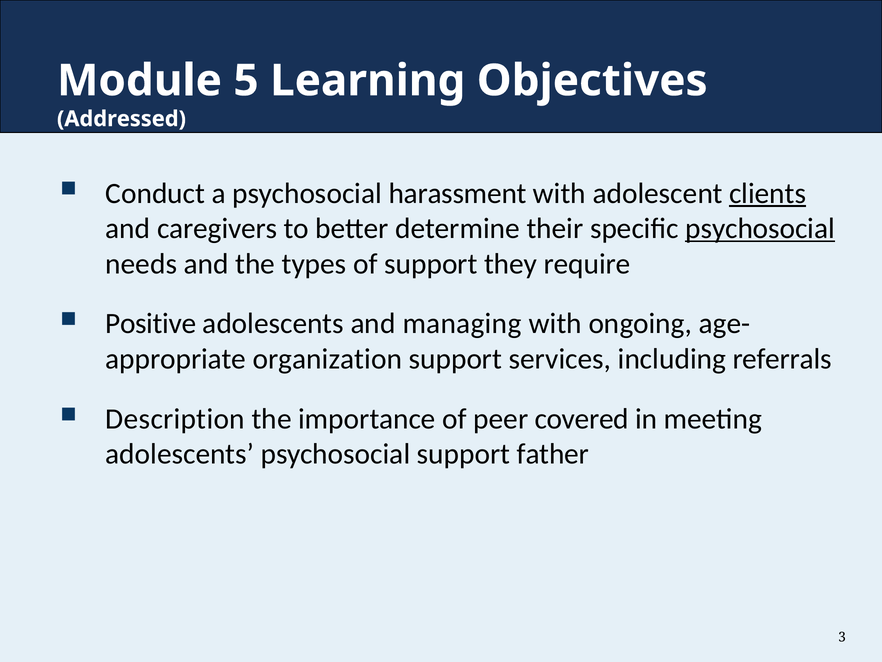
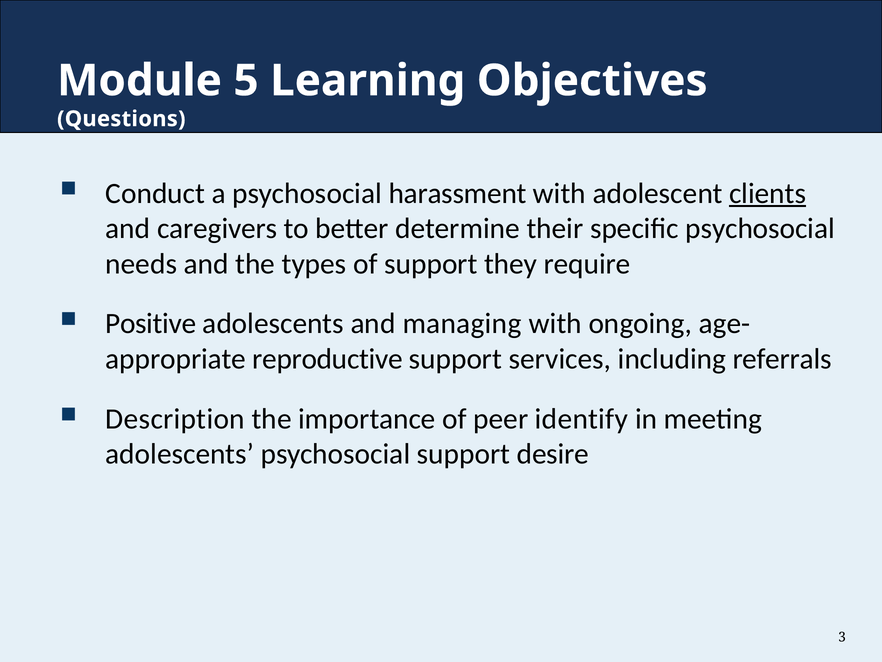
Addressed: Addressed -> Questions
psychosocial at (760, 228) underline: present -> none
organization: organization -> reproductive
covered: covered -> identify
father: father -> desire
